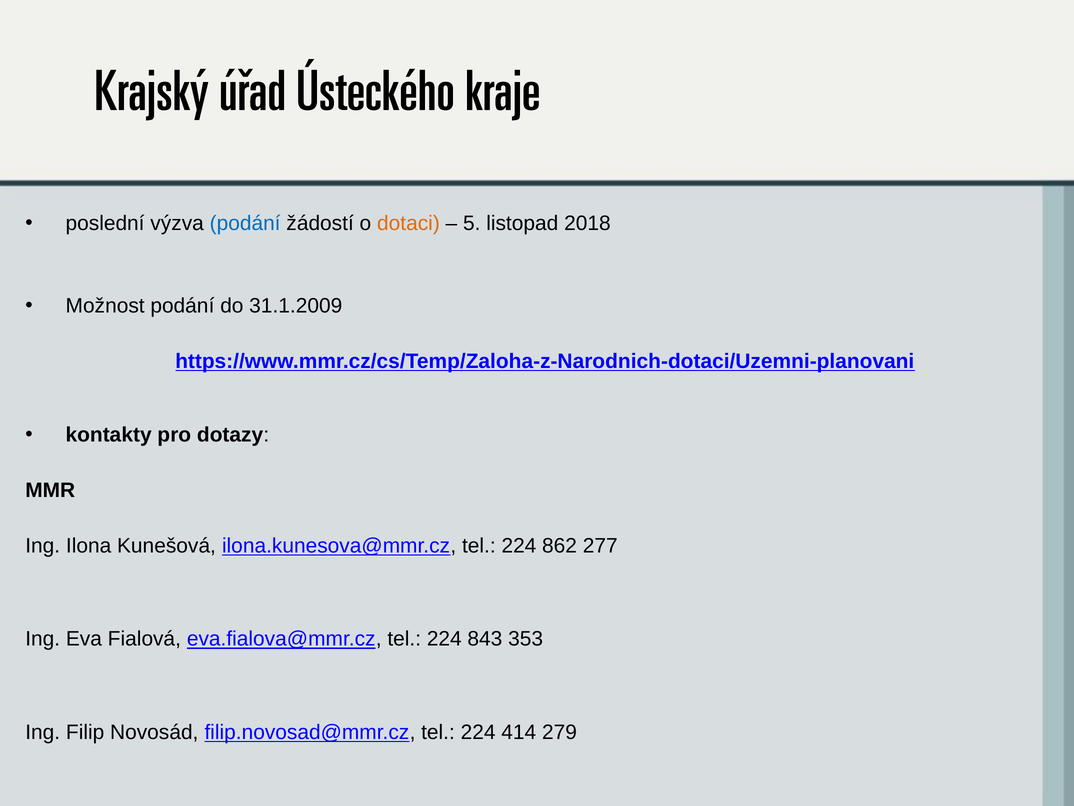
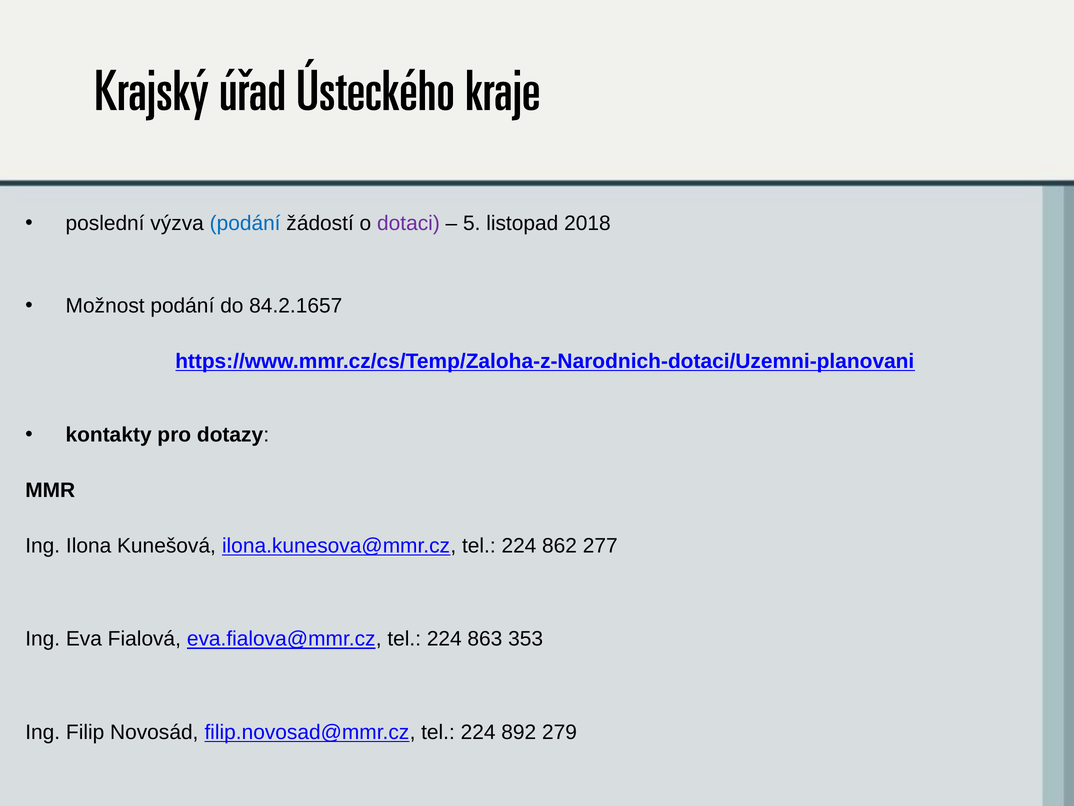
dotaci colour: orange -> purple
31.1.2009: 31.1.2009 -> 84.2.1657
843: 843 -> 863
414: 414 -> 892
